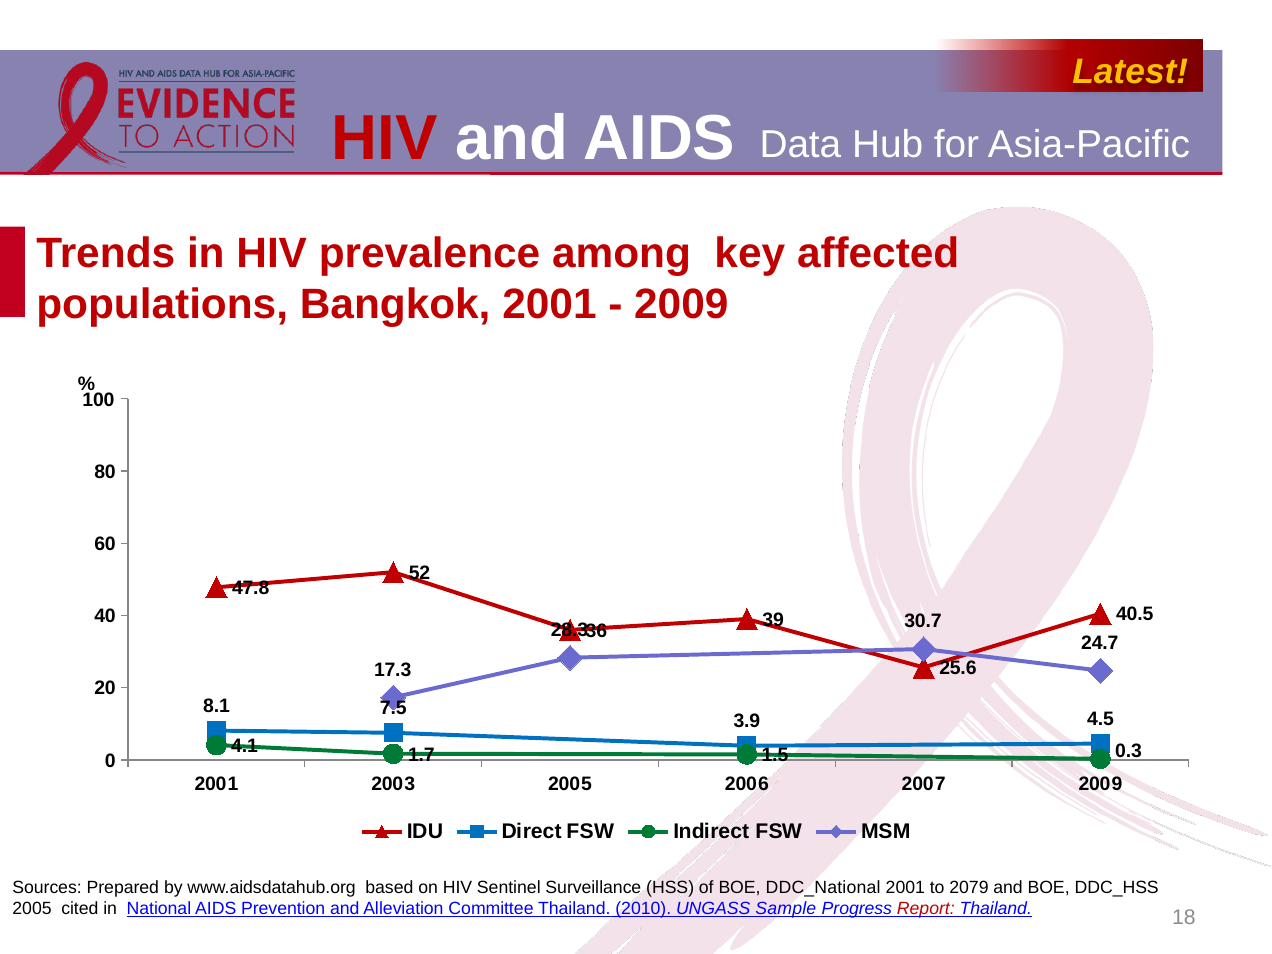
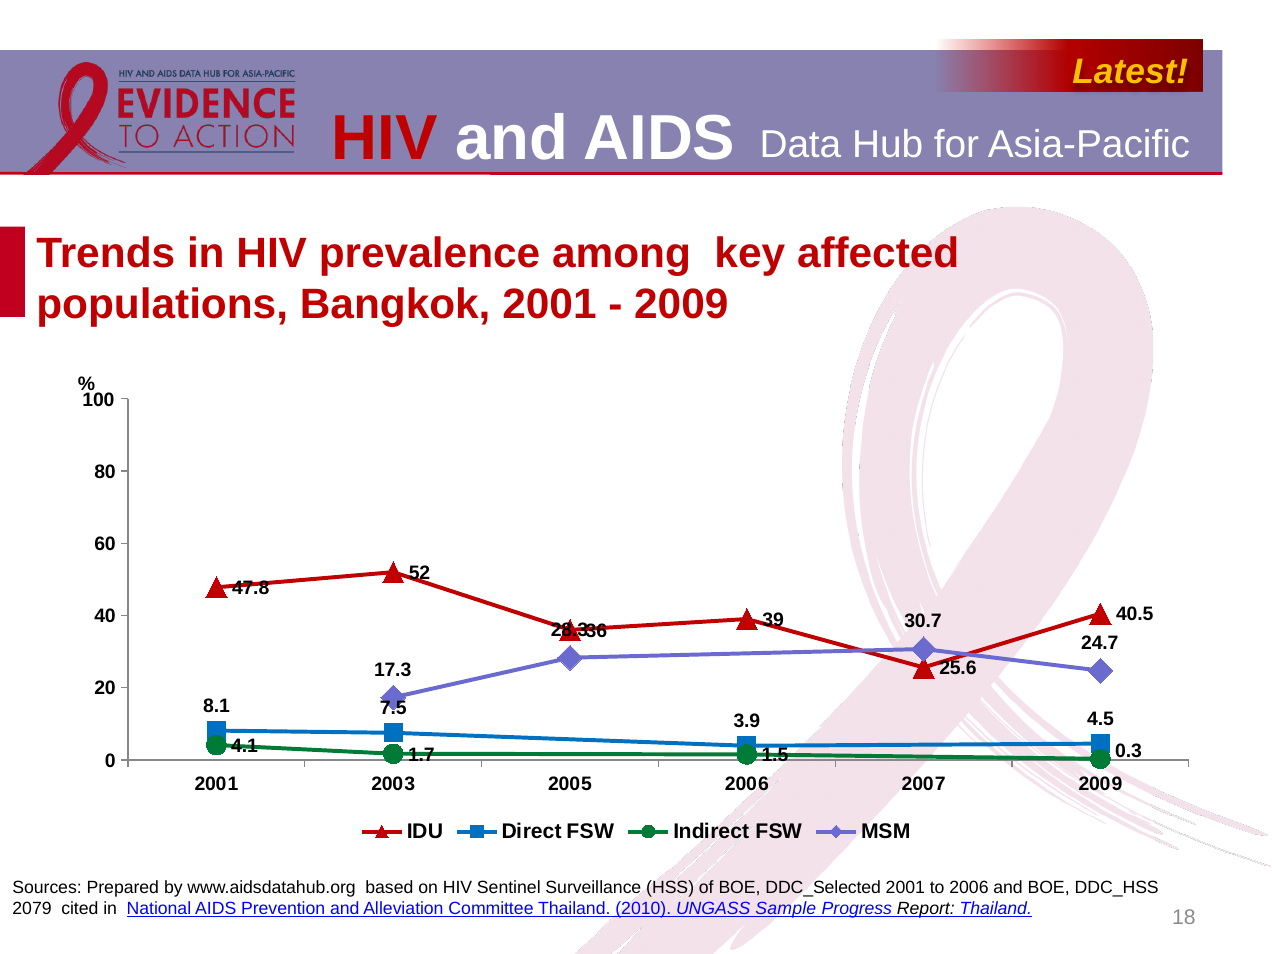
DDC_National: DDC_National -> DDC_Selected
to 2079: 2079 -> 2006
2005 at (32, 909): 2005 -> 2079
Report colour: red -> black
